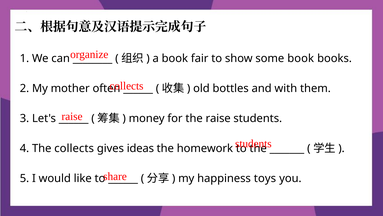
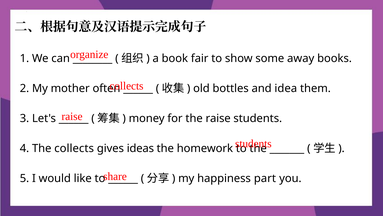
some book: book -> away
with: with -> idea
toys: toys -> part
